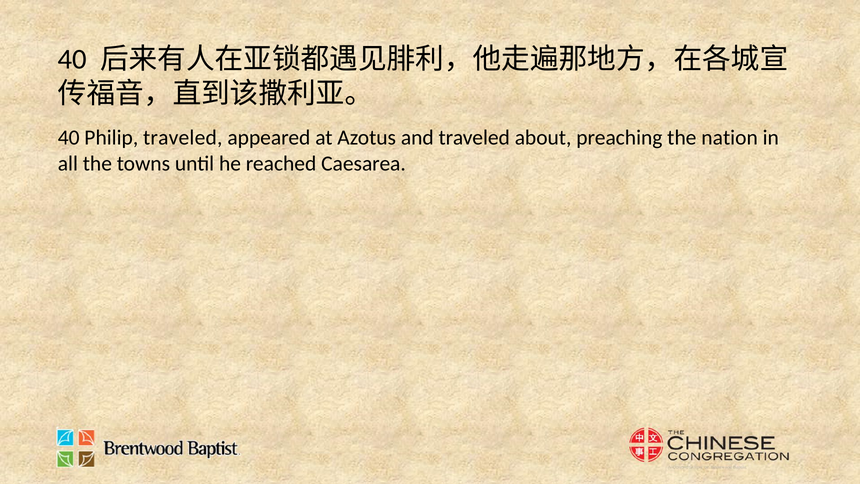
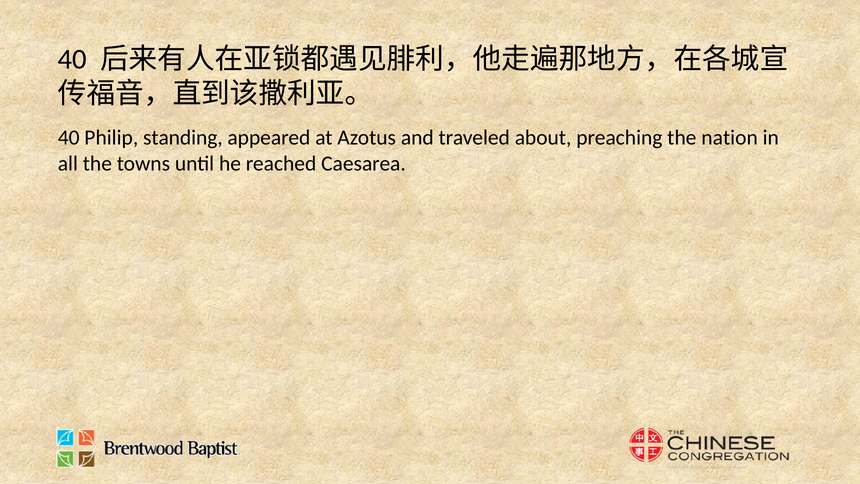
Philip traveled: traveled -> standing
